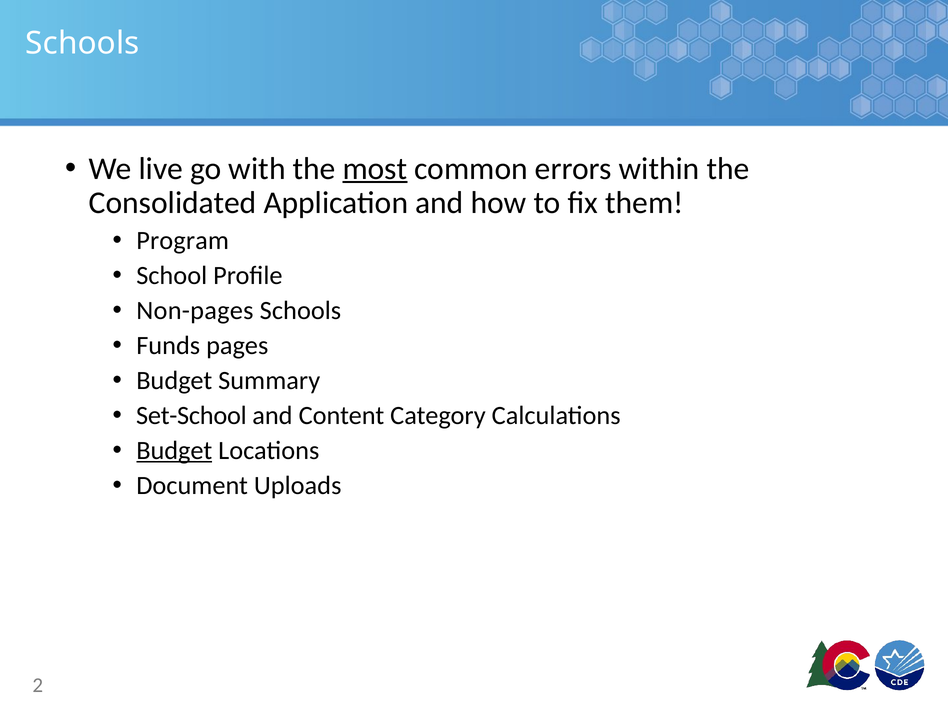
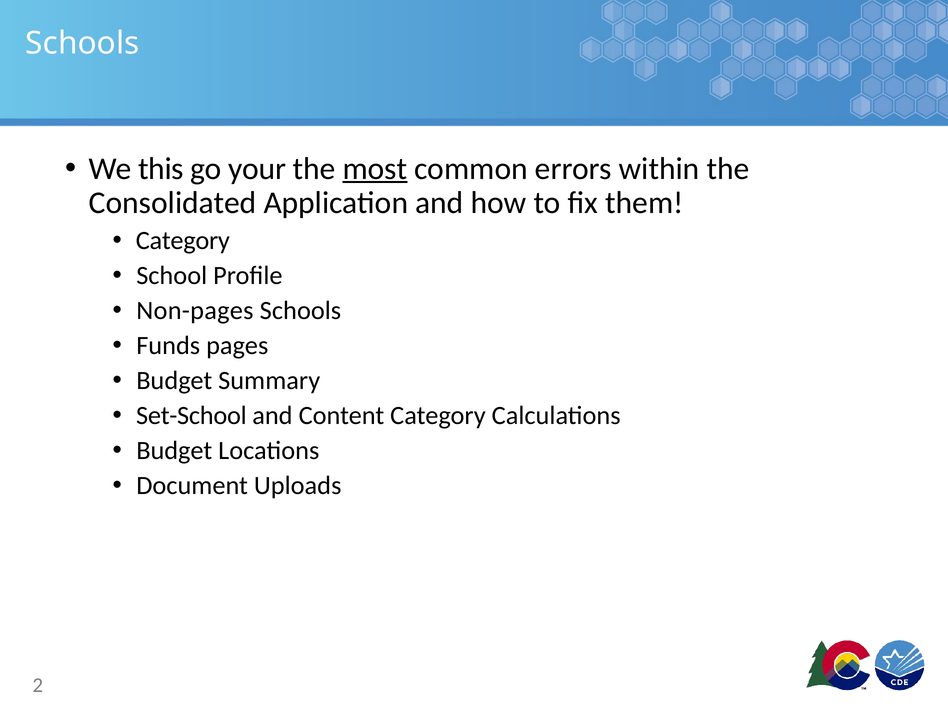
live: live -> this
with: with -> your
Program at (183, 241): Program -> Category
Budget at (174, 451) underline: present -> none
